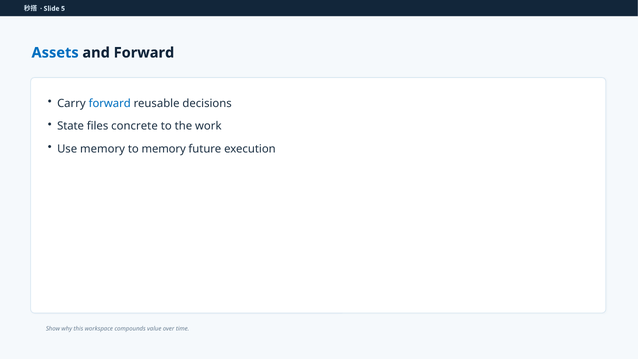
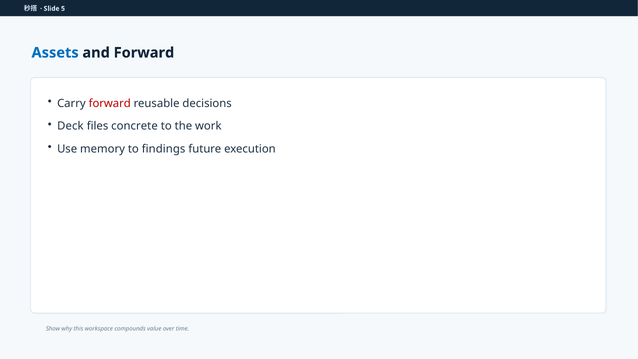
forward at (110, 103) colour: blue -> red
State: State -> Deck
to memory: memory -> findings
